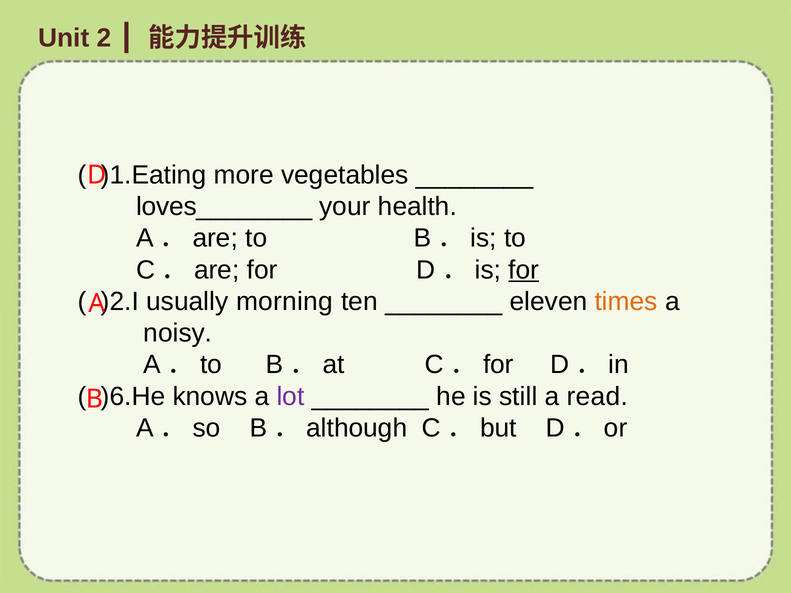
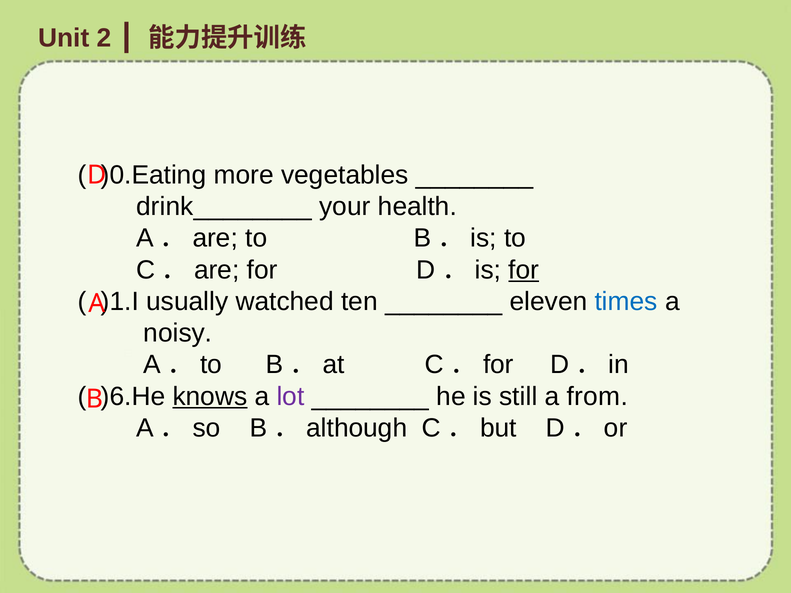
)1.Eating: )1.Eating -> )0.Eating
loves________: loves________ -> drink________
)2.I: )2.I -> )1.I
morning: morning -> watched
times colour: orange -> blue
knows underline: none -> present
read: read -> from
